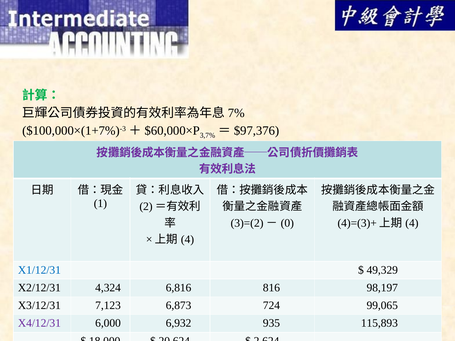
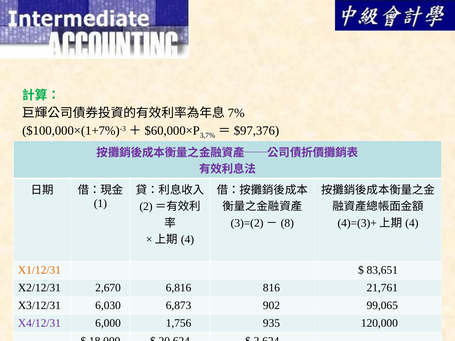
0: 0 -> 8
X1/12/31 colour: blue -> orange
49,329: 49,329 -> 83,651
4,324: 4,324 -> 2,670
98,197: 98,197 -> 21,761
7,123: 7,123 -> 6,030
724: 724 -> 902
6,932: 6,932 -> 1,756
115,893: 115,893 -> 120,000
